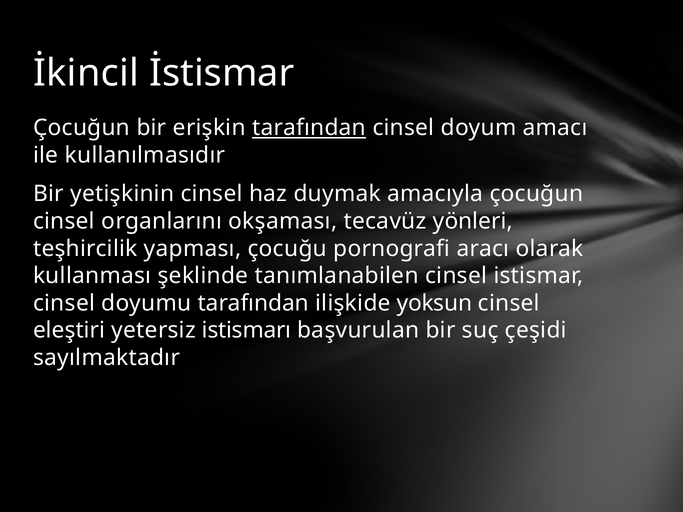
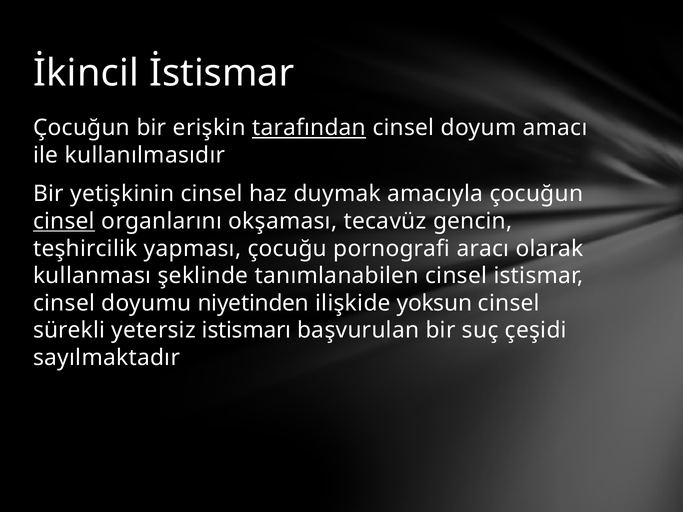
cinsel at (64, 221) underline: none -> present
yönleri: yönleri -> gencin
doyumu tarafından: tarafından -> niyetinden
eleştiri: eleştiri -> sürekli
